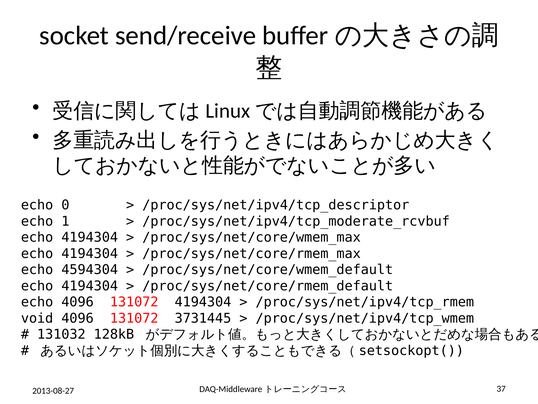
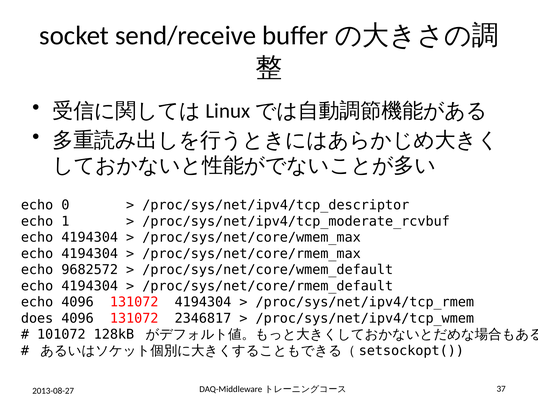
4594304: 4594304 -> 9682572
void: void -> does
3731445: 3731445 -> 2346817
131032: 131032 -> 101072
